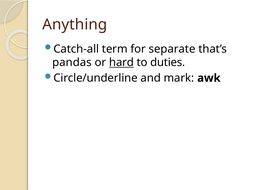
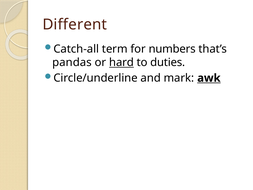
Anything: Anything -> Different
separate: separate -> numbers
awk underline: none -> present
